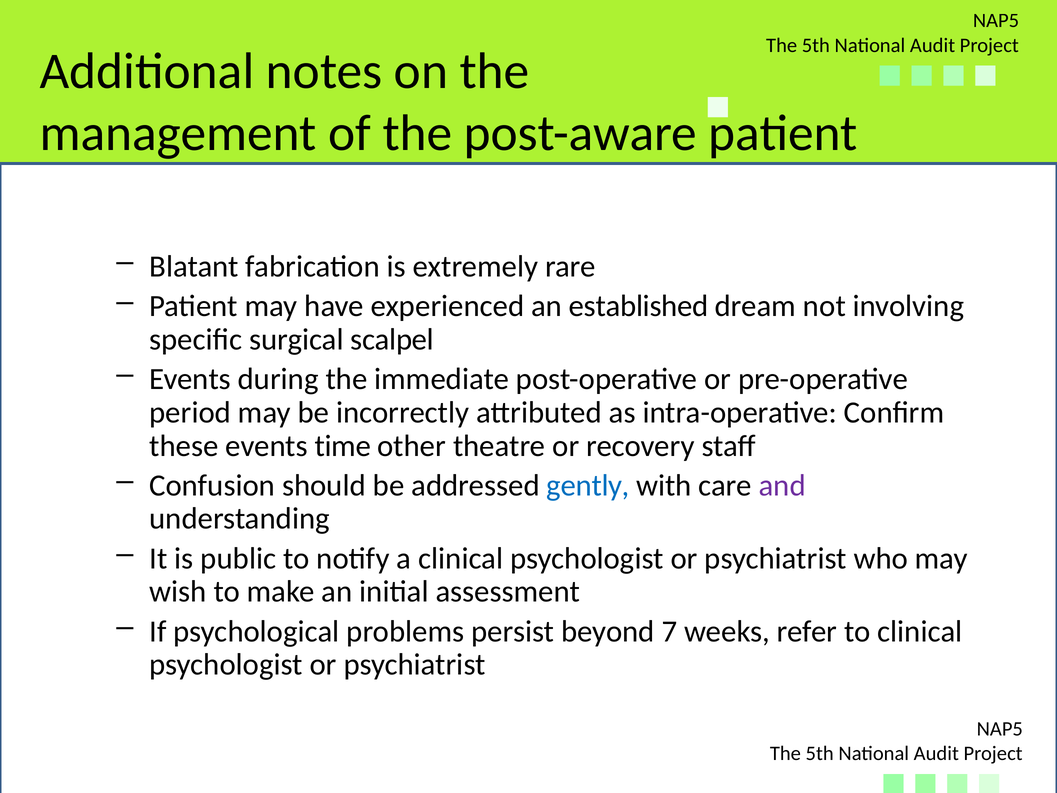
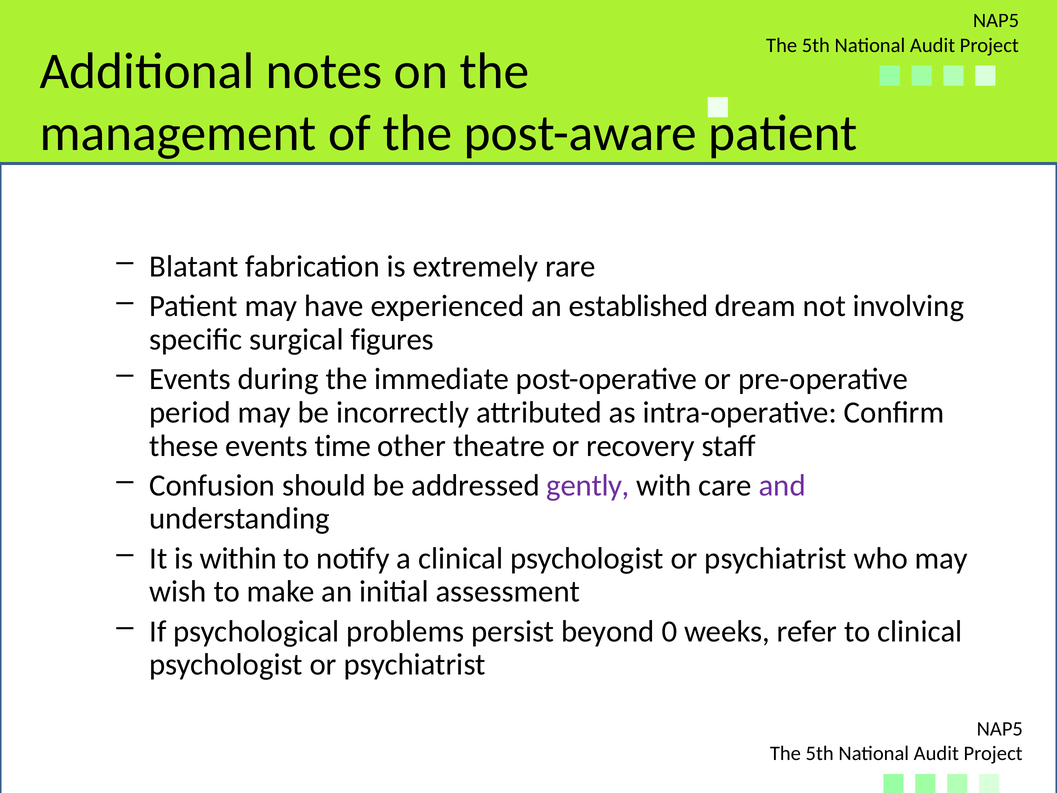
scalpel: scalpel -> figures
gently colour: blue -> purple
public: public -> within
7: 7 -> 0
